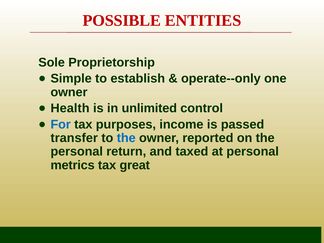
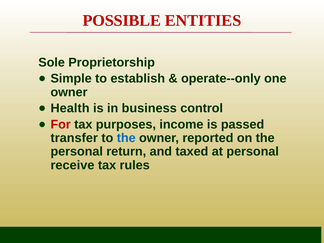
unlimited: unlimited -> business
For colour: blue -> red
metrics: metrics -> receive
great: great -> rules
